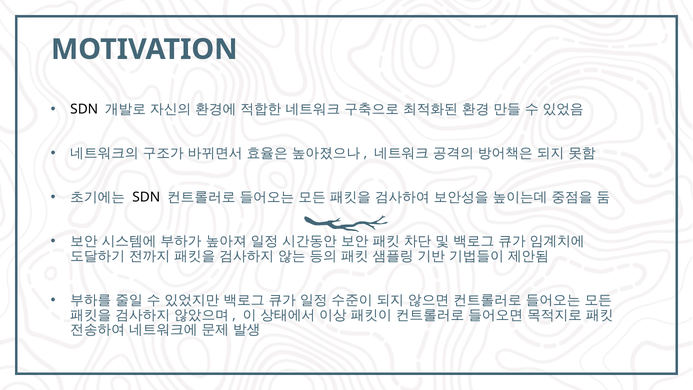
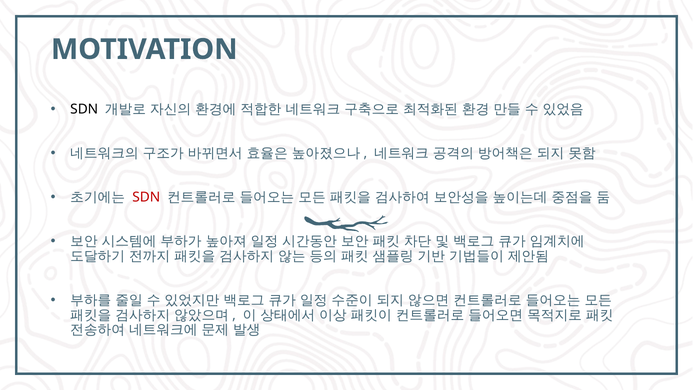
SDN at (146, 197) colour: black -> red
